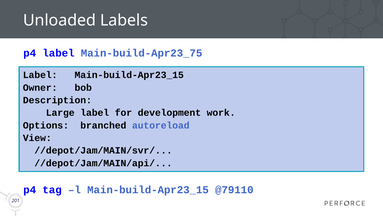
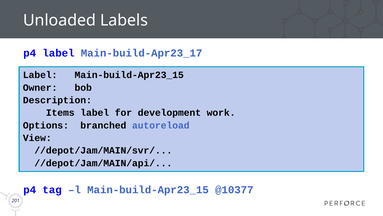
Main-build-Apr23_75: Main-build-Apr23_75 -> Main-build-Apr23_17
Large: Large -> Items
@79110: @79110 -> @10377
